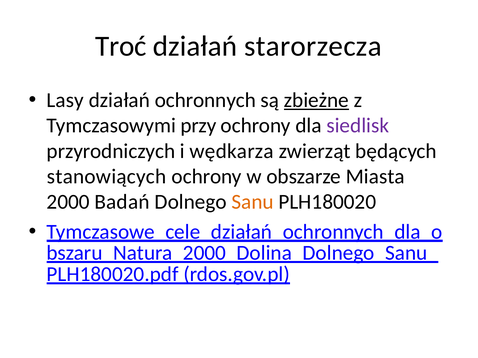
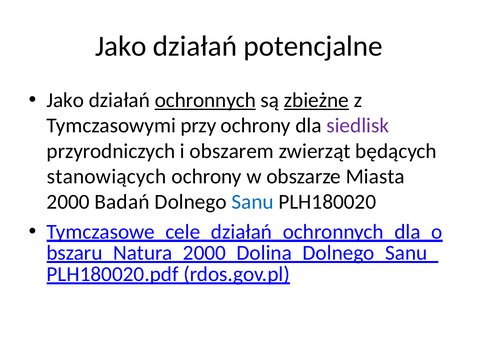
Troć at (121, 46): Troć -> Jako
starorzecza: starorzecza -> potencjalne
Lasy at (65, 100): Lasy -> Jako
ochronnych underline: none -> present
wędkarza: wędkarza -> obszarem
Sanu colour: orange -> blue
